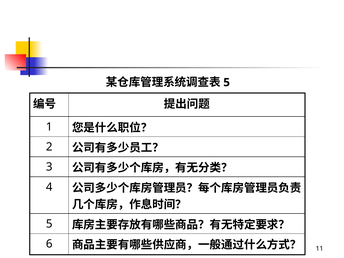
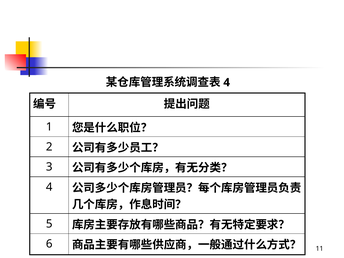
5 at (227, 82): 5 -> 4
